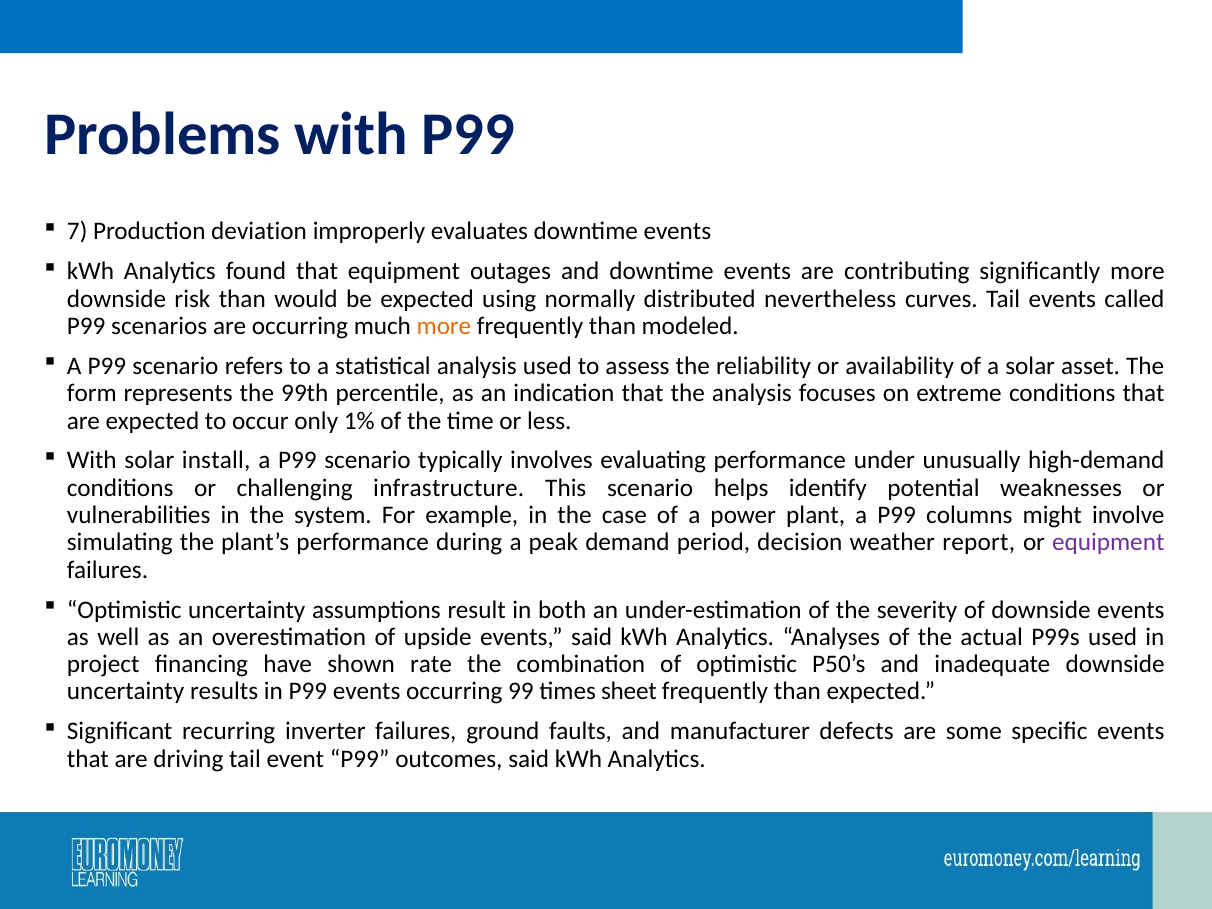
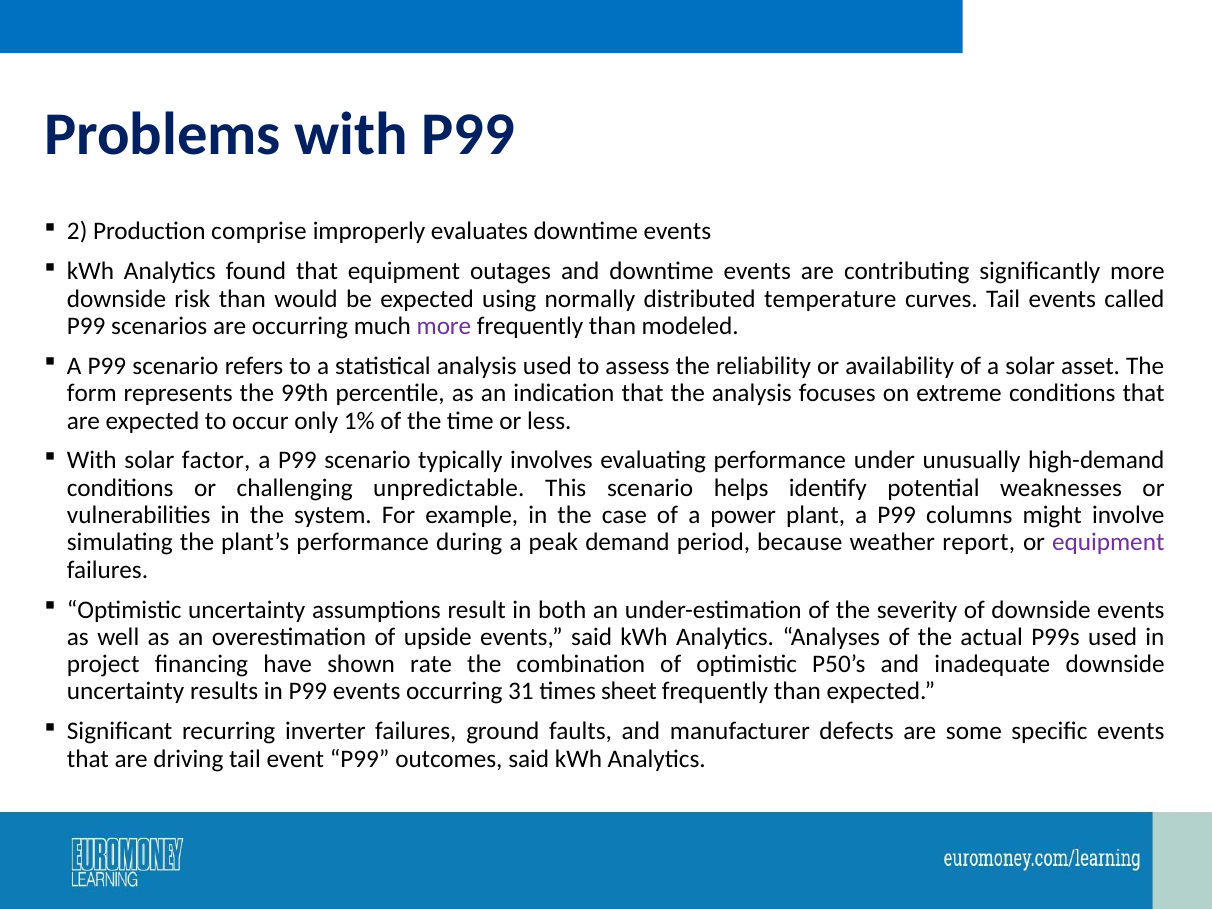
7: 7 -> 2
deviation: deviation -> comprise
nevertheless: nevertheless -> temperature
more at (444, 326) colour: orange -> purple
install: install -> factor
infrastructure: infrastructure -> unpredictable
decision: decision -> because
99: 99 -> 31
